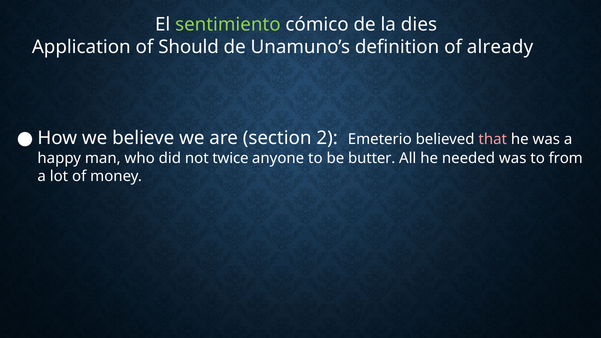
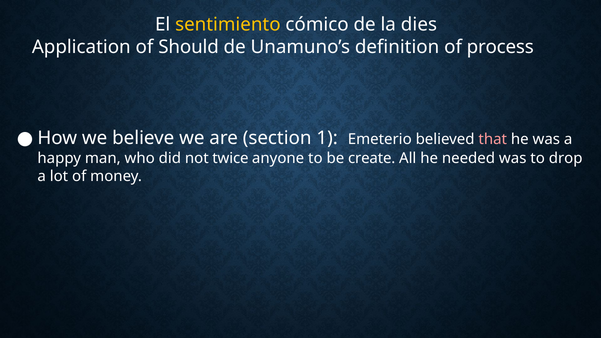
sentimiento colour: light green -> yellow
already: already -> process
2: 2 -> 1
butter: butter -> create
from: from -> drop
